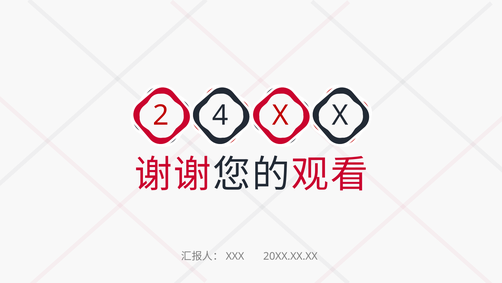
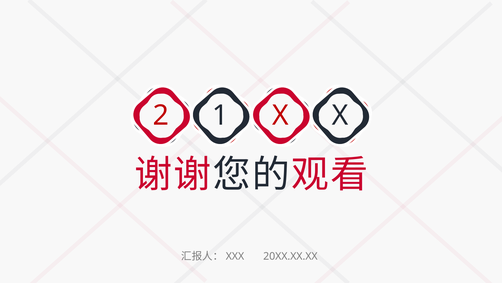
4: 4 -> 1
